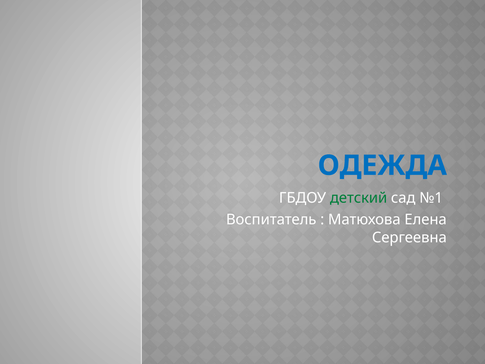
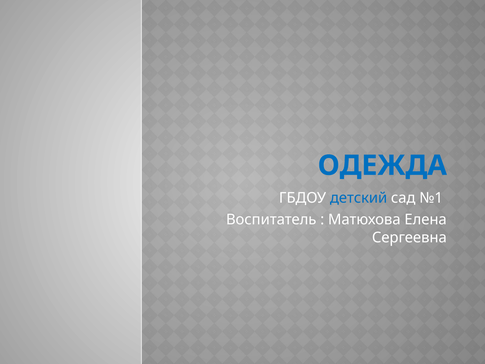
детский colour: green -> blue
